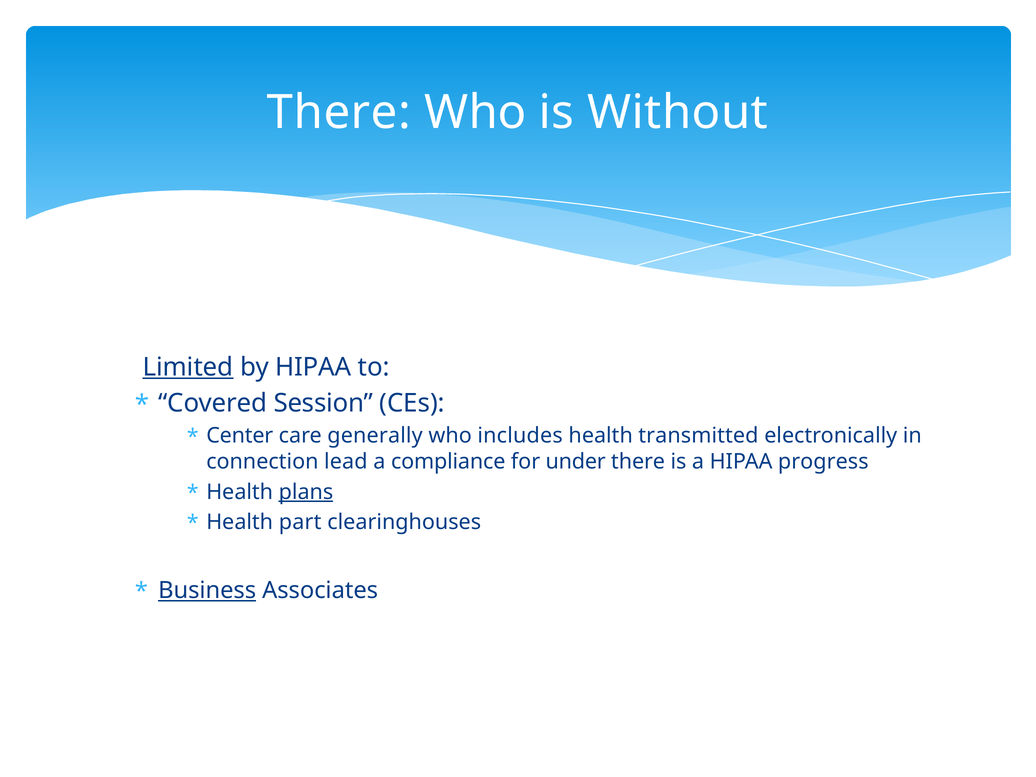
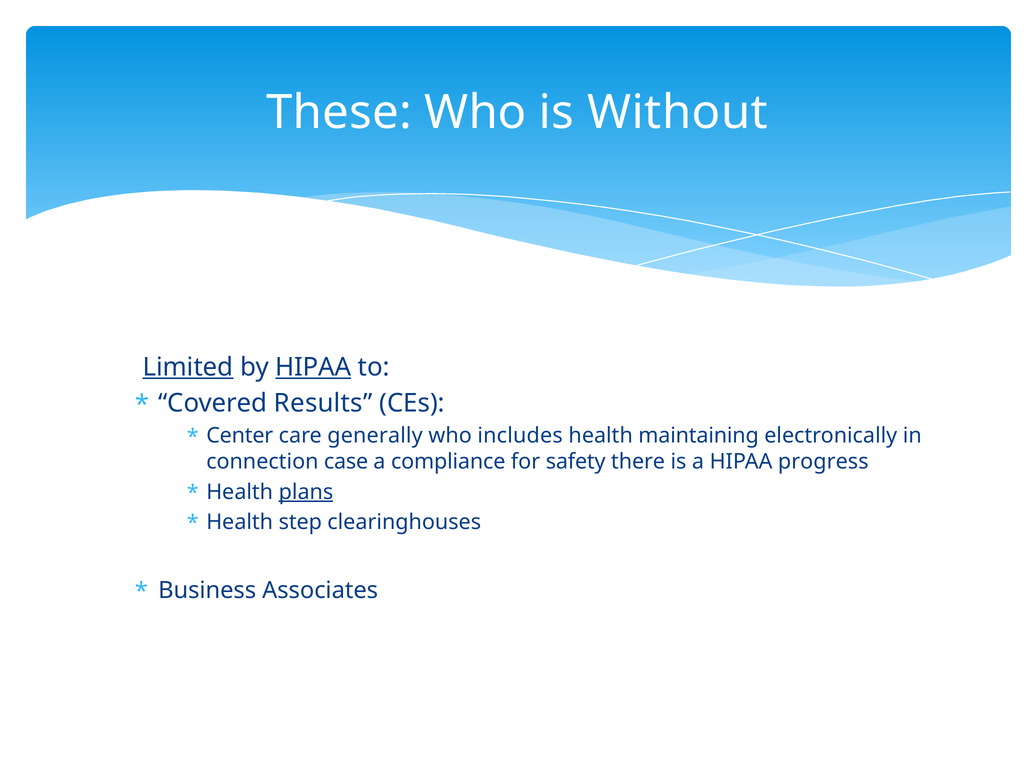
There at (339, 113): There -> These
HIPAA at (313, 367) underline: none -> present
Session: Session -> Results
transmitted: transmitted -> maintaining
lead: lead -> case
under: under -> safety
part: part -> step
Business underline: present -> none
